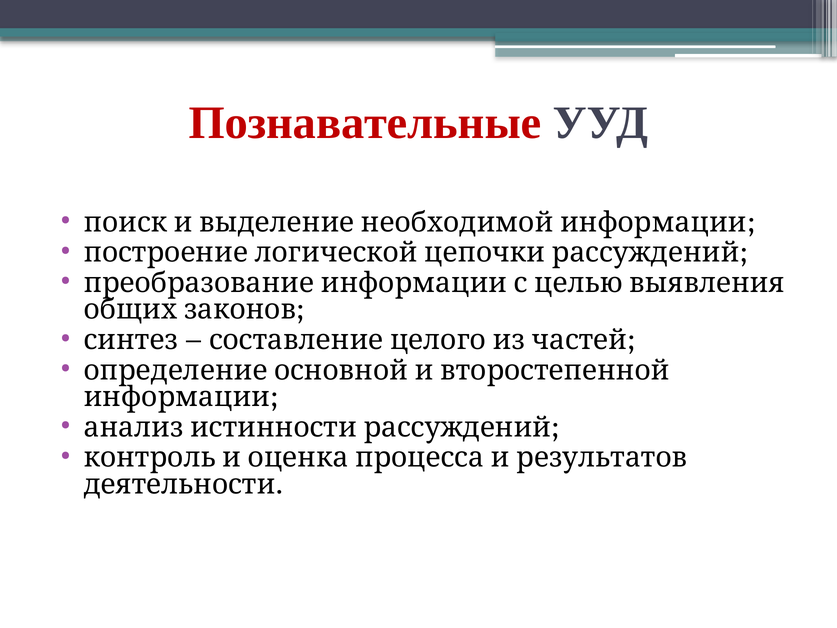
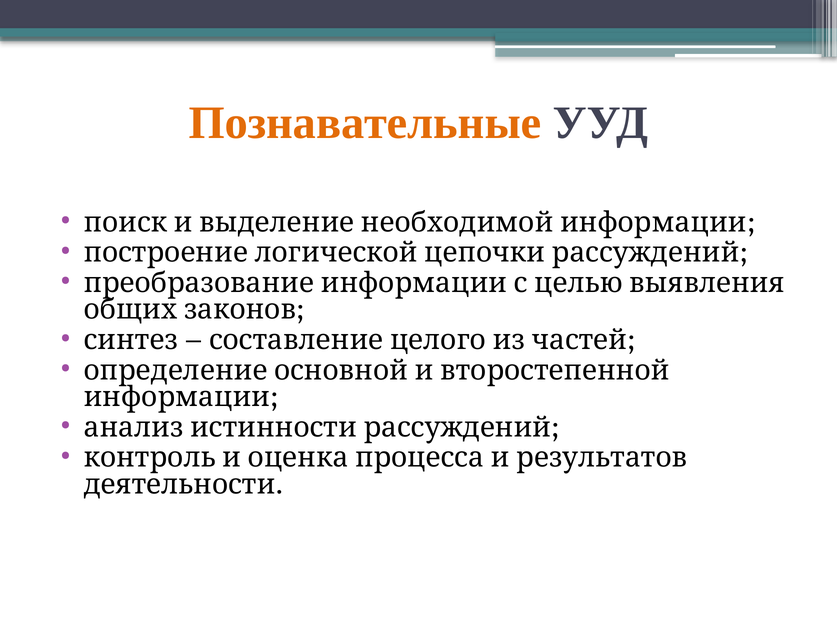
Познавательные colour: red -> orange
